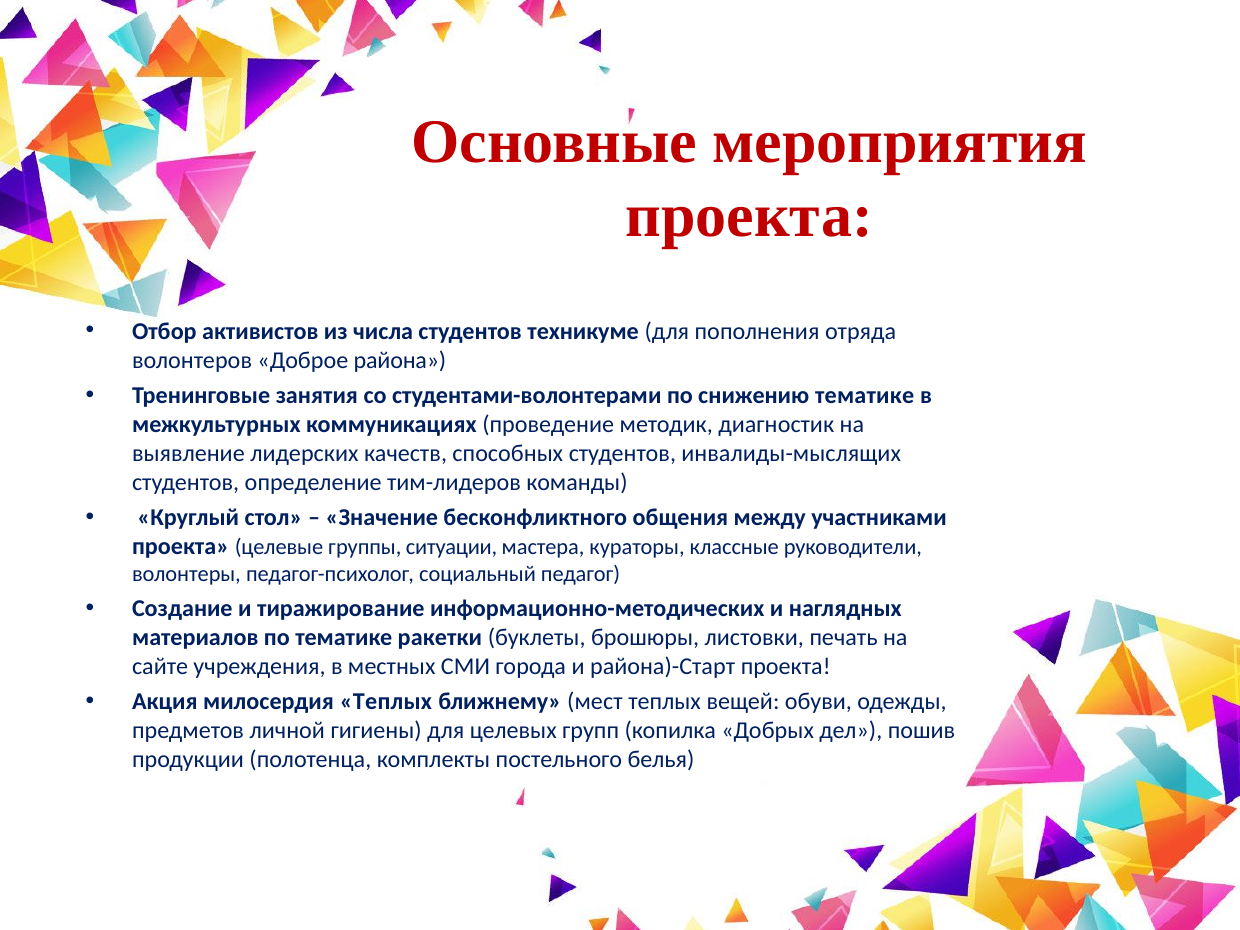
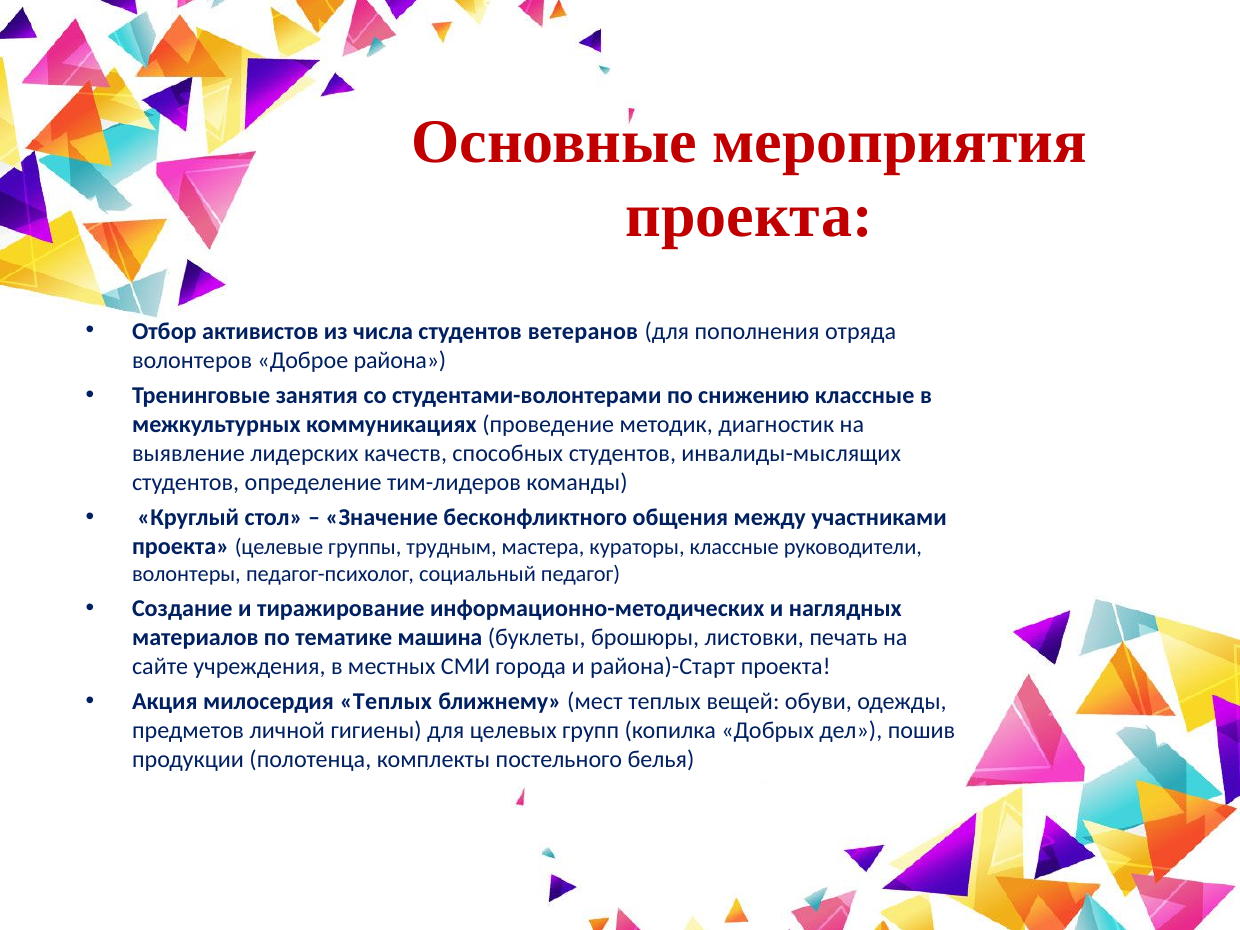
техникуме: техникуме -> ветеранов
снижению тематике: тематике -> классные
ситуации: ситуации -> трудным
ракетки: ракетки -> машина
